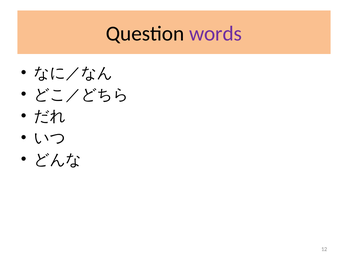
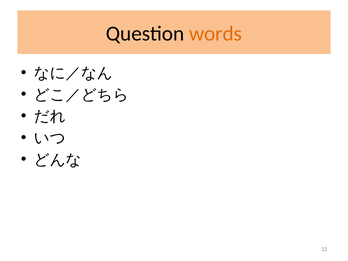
words colour: purple -> orange
